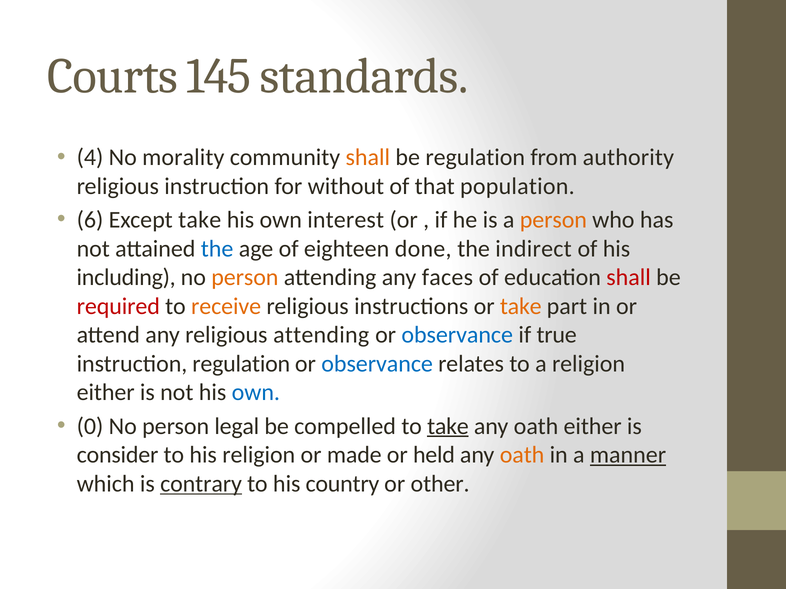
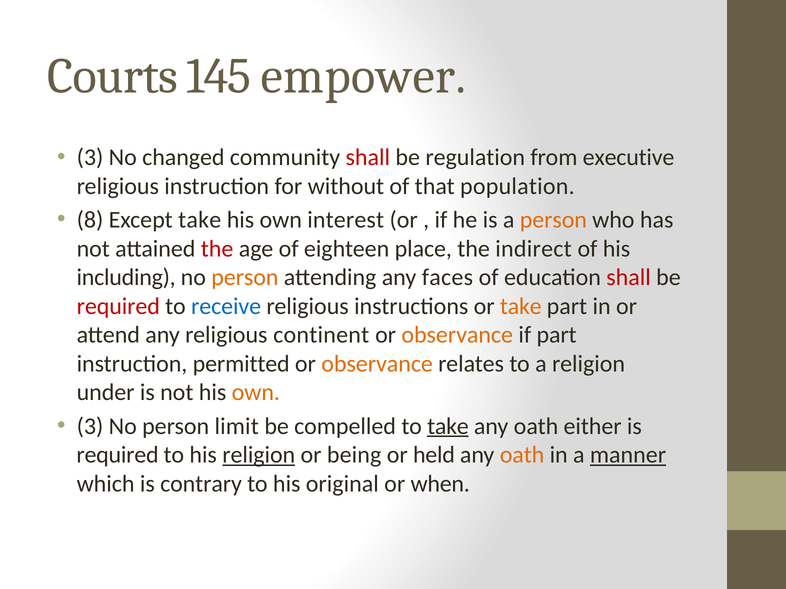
standards: standards -> empower
4 at (90, 158): 4 -> 3
morality: morality -> changed
shall at (368, 158) colour: orange -> red
authority: authority -> executive
6: 6 -> 8
the at (217, 249) colour: blue -> red
done: done -> place
receive colour: orange -> blue
religious attending: attending -> continent
observance at (457, 335) colour: blue -> orange
if true: true -> part
instruction regulation: regulation -> permitted
observance at (377, 364) colour: blue -> orange
either at (106, 393): either -> under
own at (256, 393) colour: blue -> orange
0 at (90, 426): 0 -> 3
legal: legal -> limit
consider at (118, 455): consider -> required
religion at (259, 455) underline: none -> present
made: made -> being
contrary underline: present -> none
country: country -> original
other: other -> when
